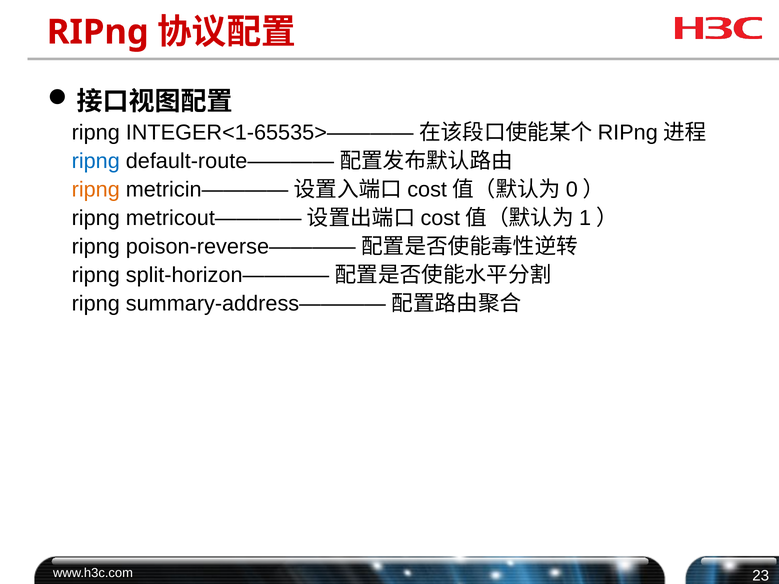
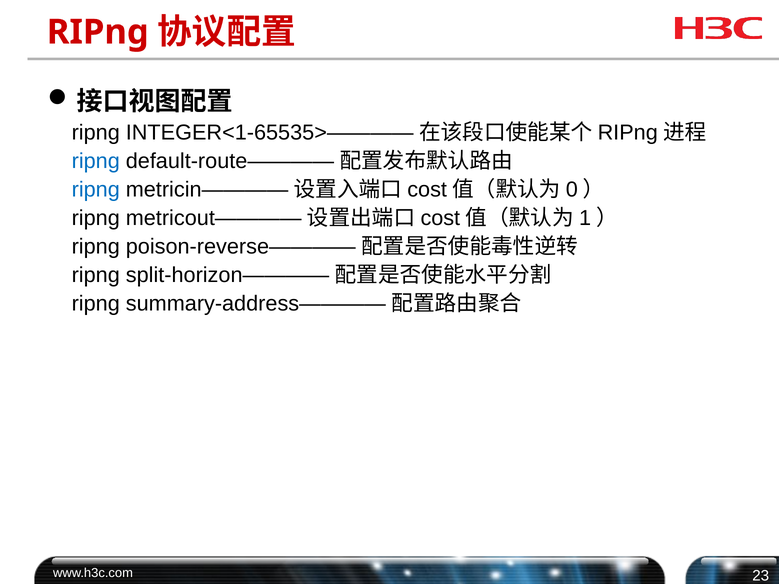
ripng at (96, 190) colour: orange -> blue
